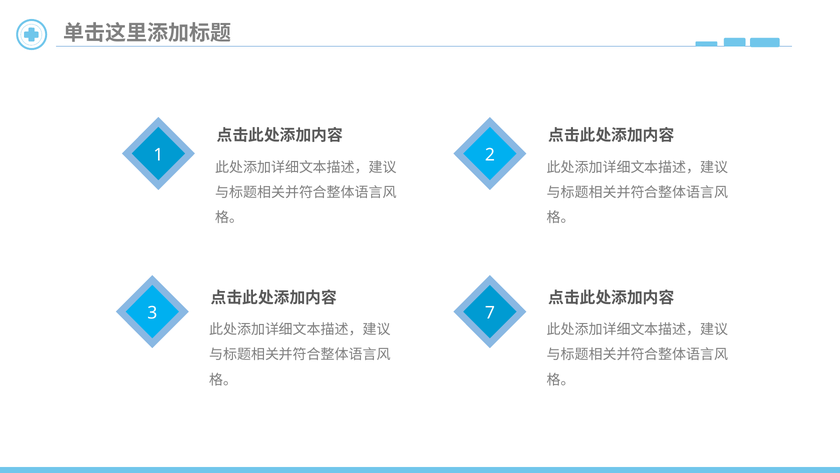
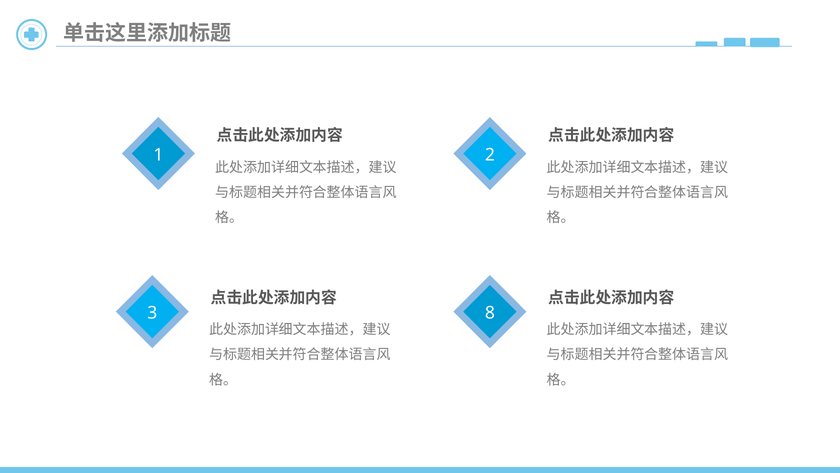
7: 7 -> 8
